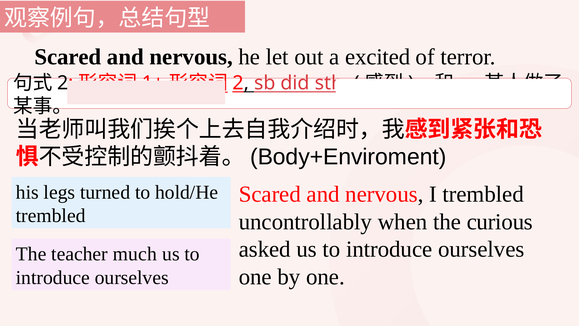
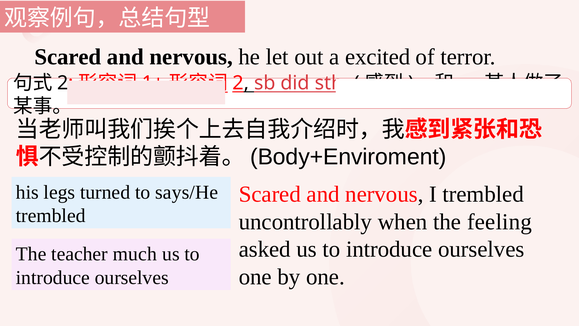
hold/He: hold/He -> says/He
curious: curious -> feeling
